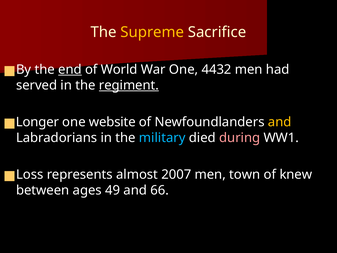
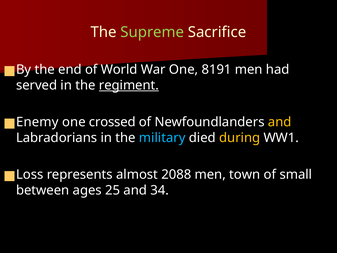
Supreme colour: yellow -> light green
end underline: present -> none
4432: 4432 -> 8191
Longer: Longer -> Enemy
website: website -> crossed
during colour: pink -> yellow
2007: 2007 -> 2088
knew: knew -> small
49: 49 -> 25
66: 66 -> 34
